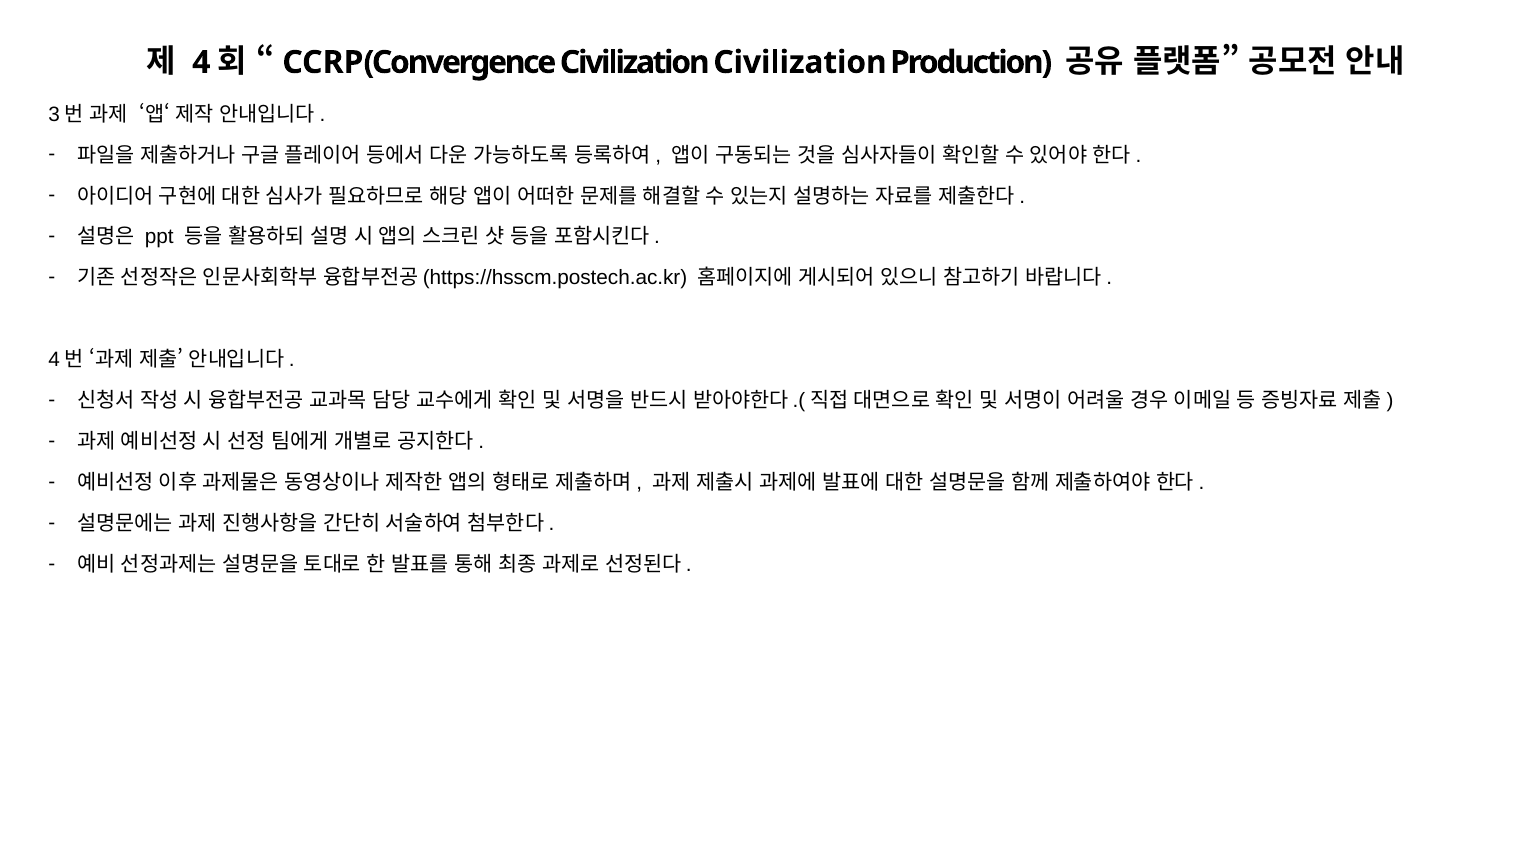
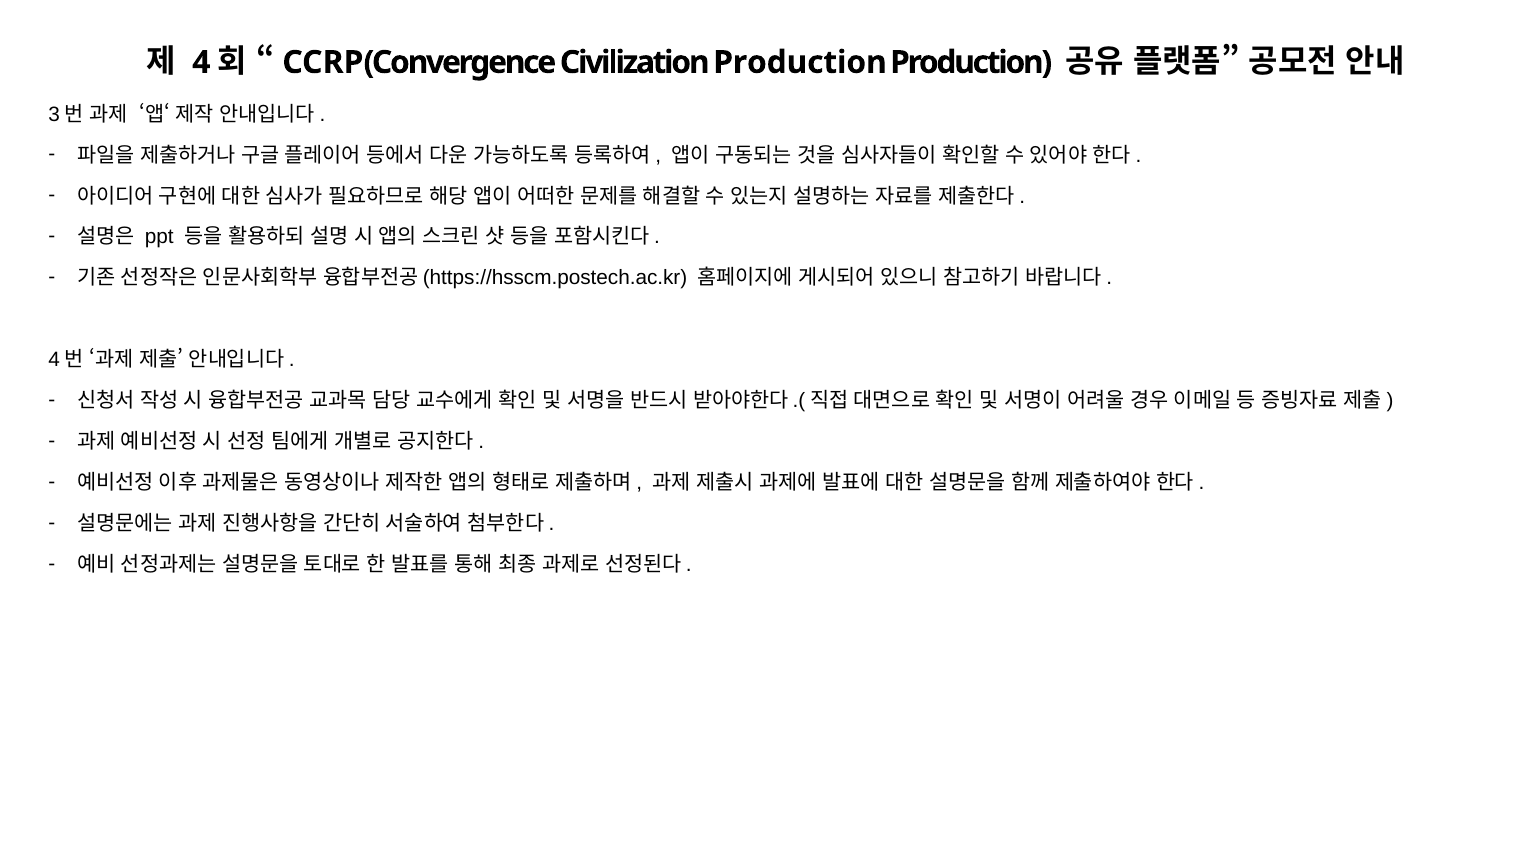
Civilization Civilization: Civilization -> Production
